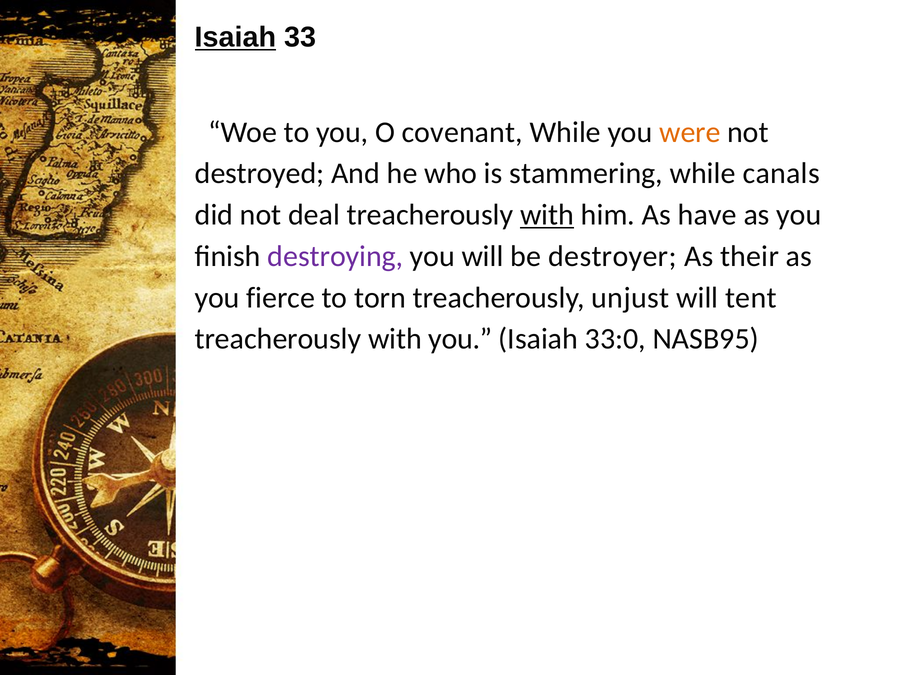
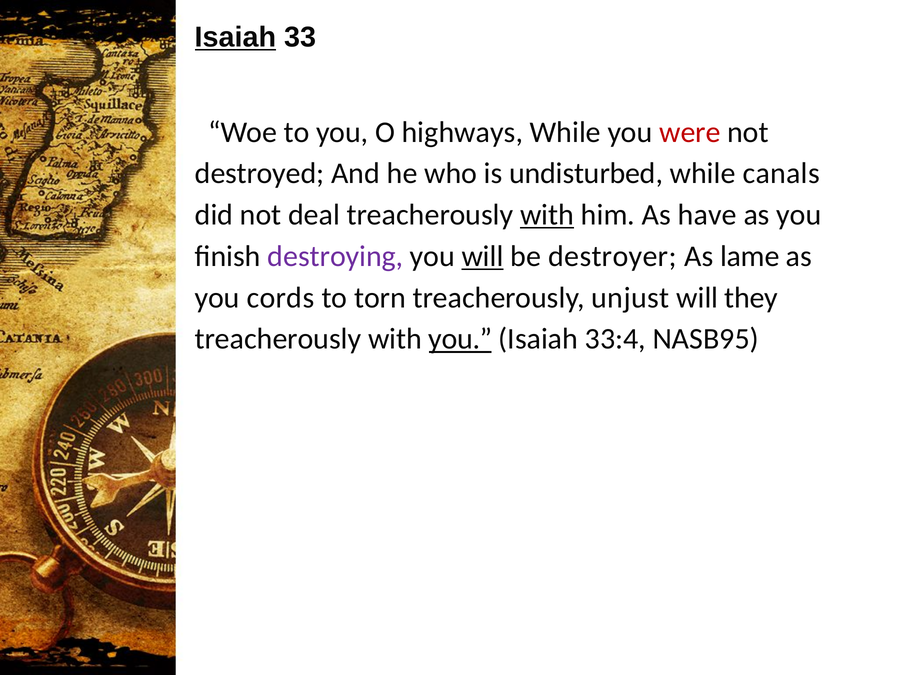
covenant: covenant -> highways
were colour: orange -> red
stammering: stammering -> undisturbed
will at (483, 256) underline: none -> present
their: their -> lame
fierce: fierce -> cords
tent: tent -> they
you at (460, 339) underline: none -> present
33:0: 33:0 -> 33:4
